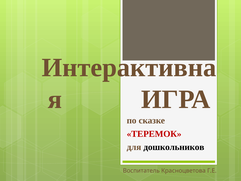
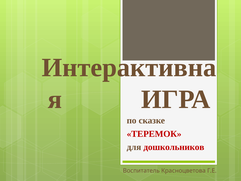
дошкольников colour: black -> red
